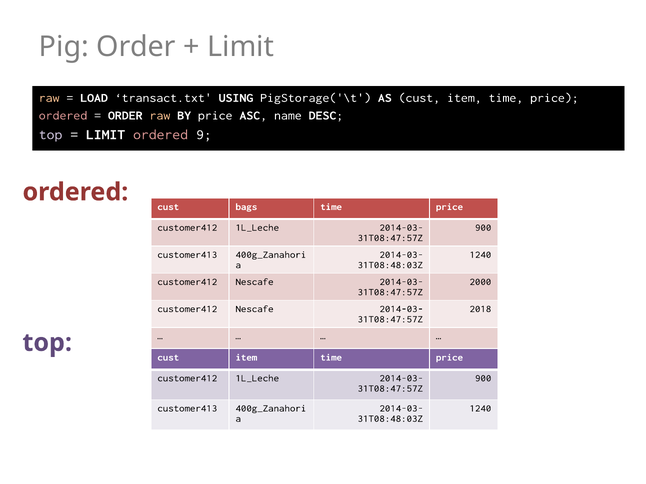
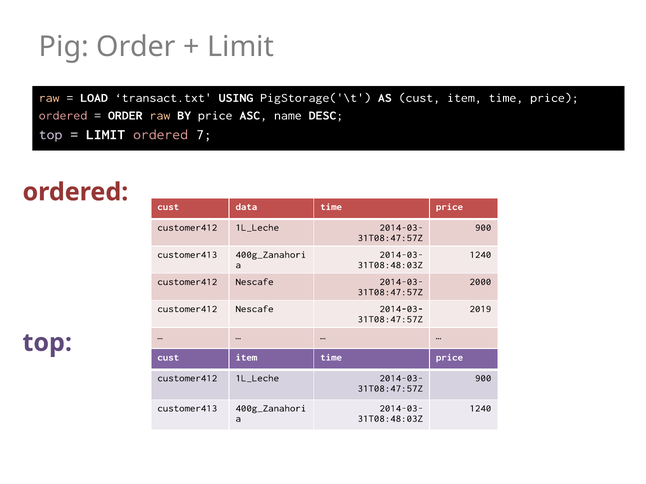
9: 9 -> 7
bags: bags -> data
2018: 2018 -> 2019
